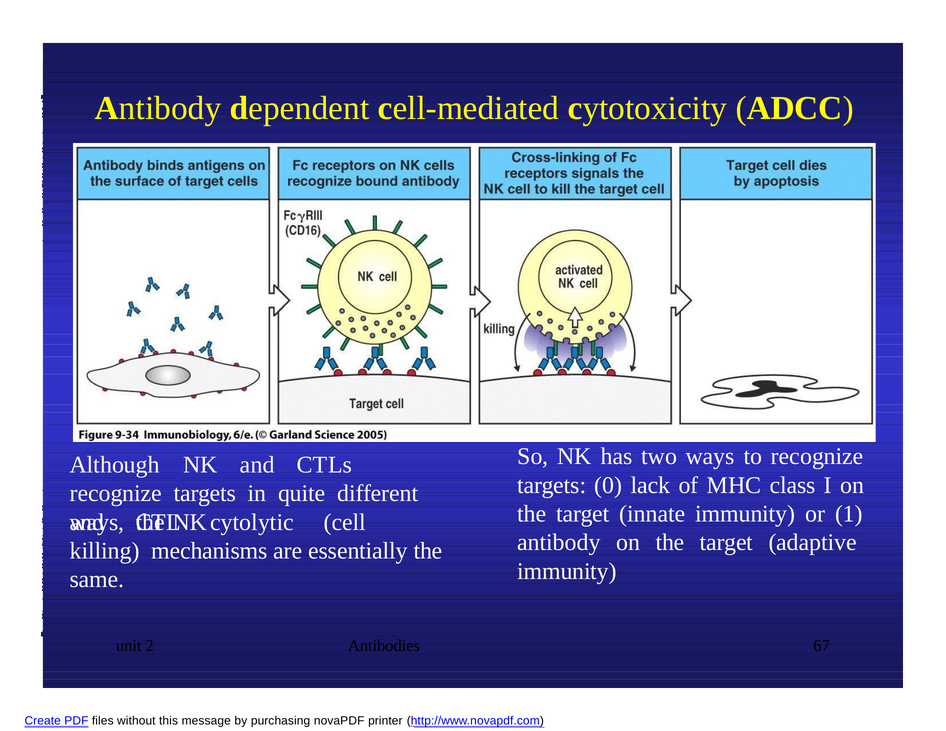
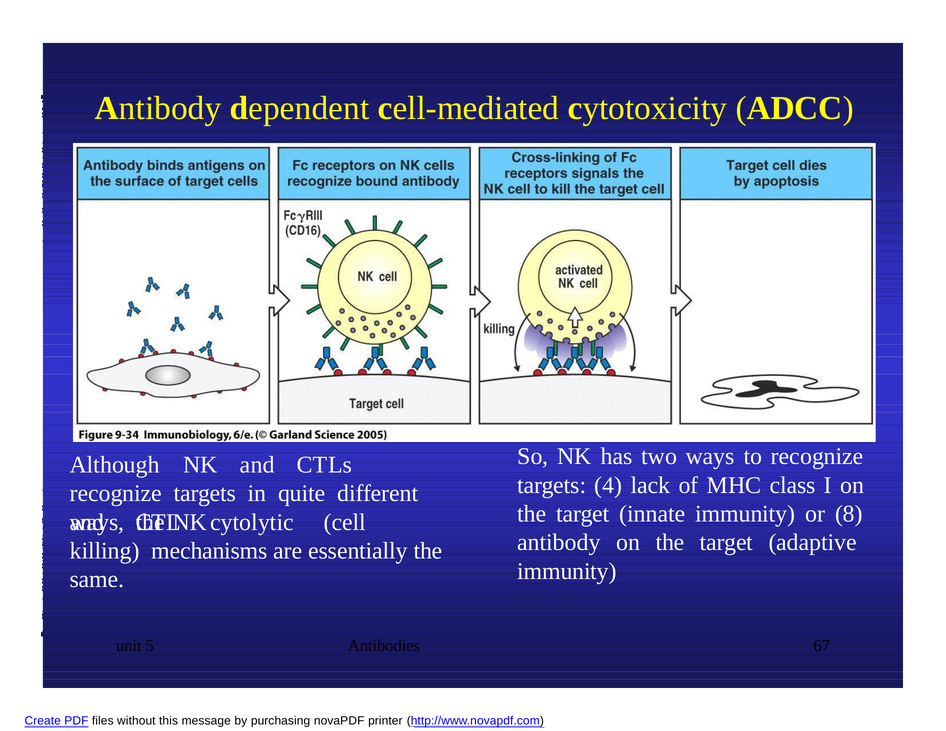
0: 0 -> 4
1: 1 -> 8
2: 2 -> 5
